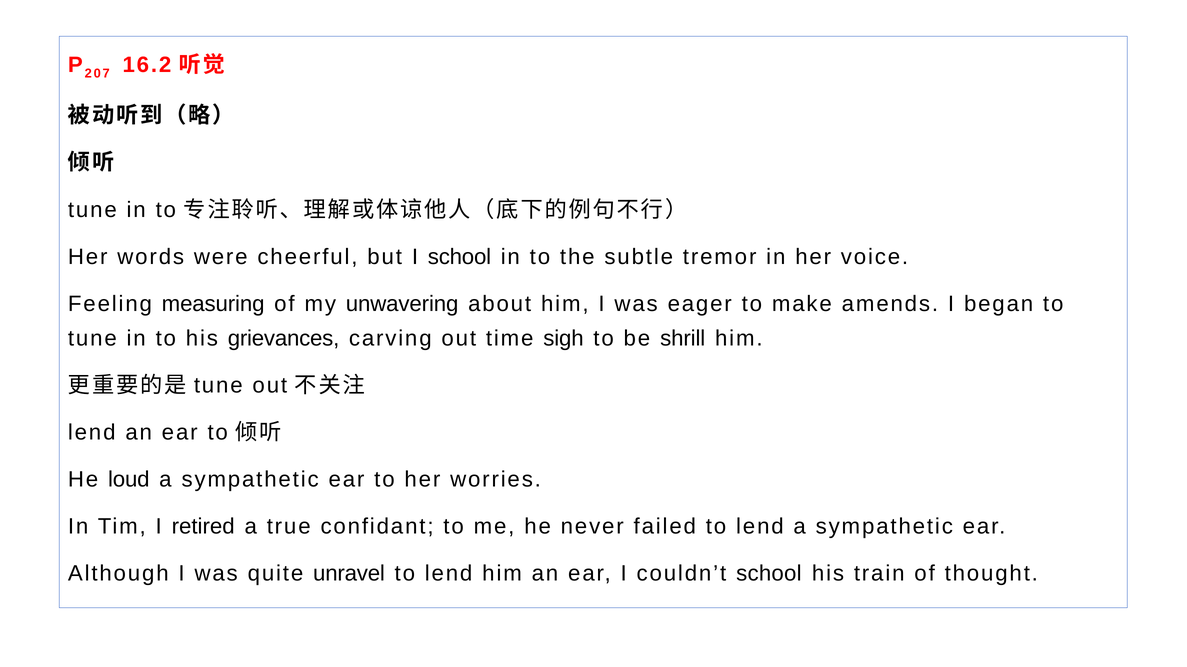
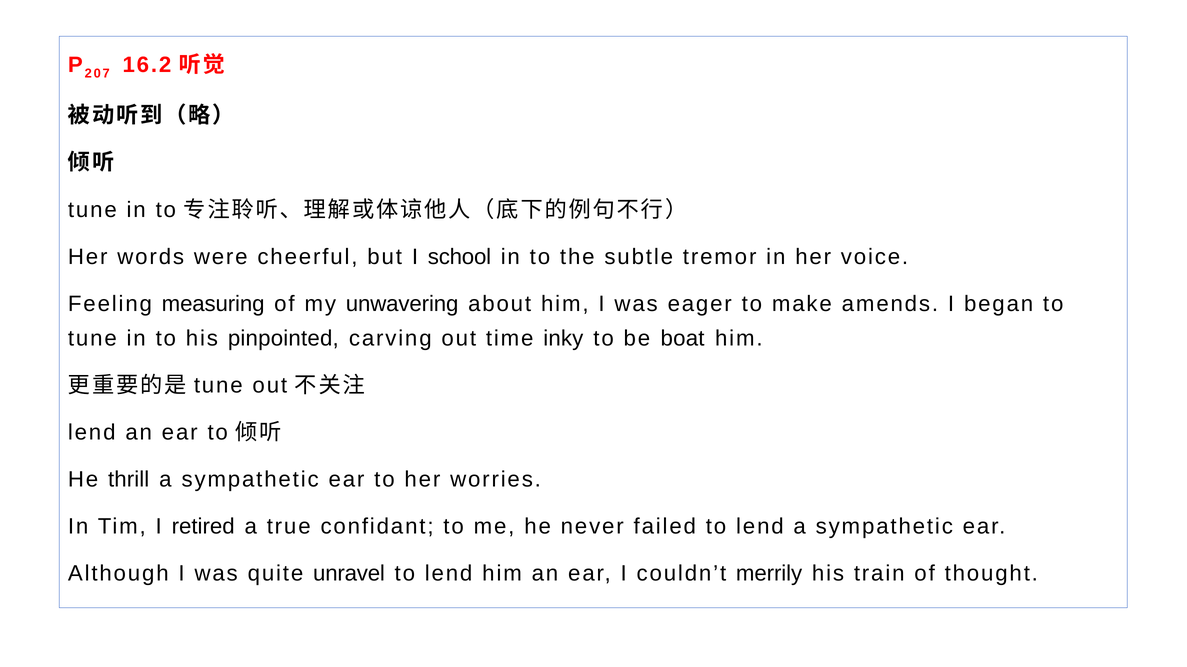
grievances: grievances -> pinpointed
sigh: sigh -> inky
shrill: shrill -> boat
loud: loud -> thrill
couldn’t school: school -> merrily
